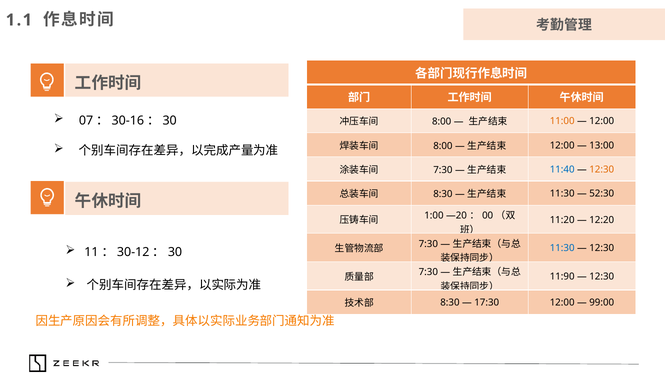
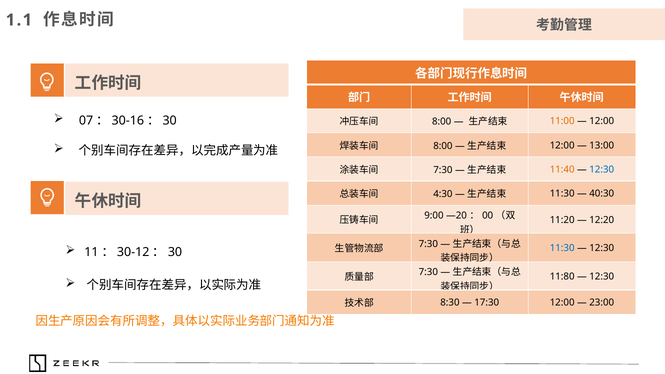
11:40 colour: blue -> orange
12:30 at (602, 170) colour: orange -> blue
8:30 at (443, 194): 8:30 -> 4:30
52:30: 52:30 -> 40:30
1:00: 1:00 -> 9:00
11:90: 11:90 -> 11:80
99:00: 99:00 -> 23:00
